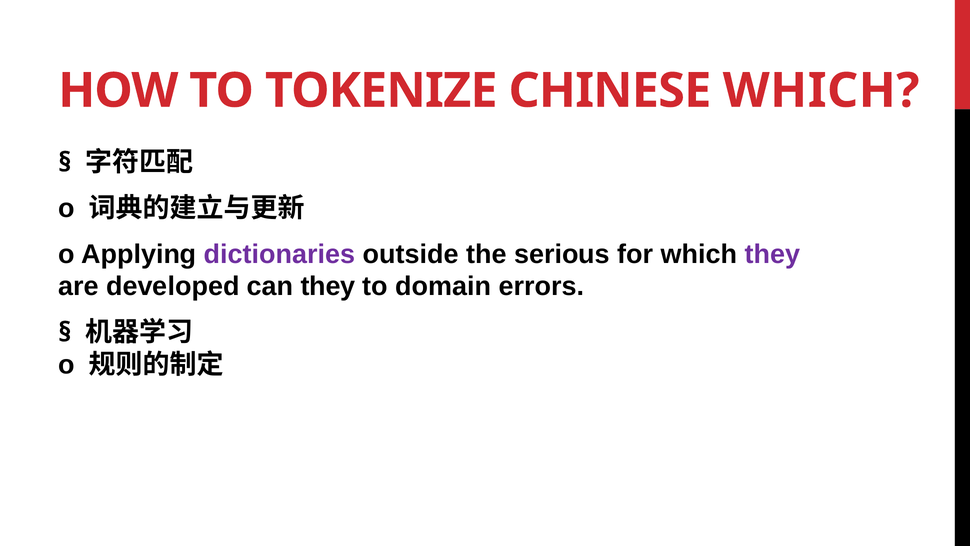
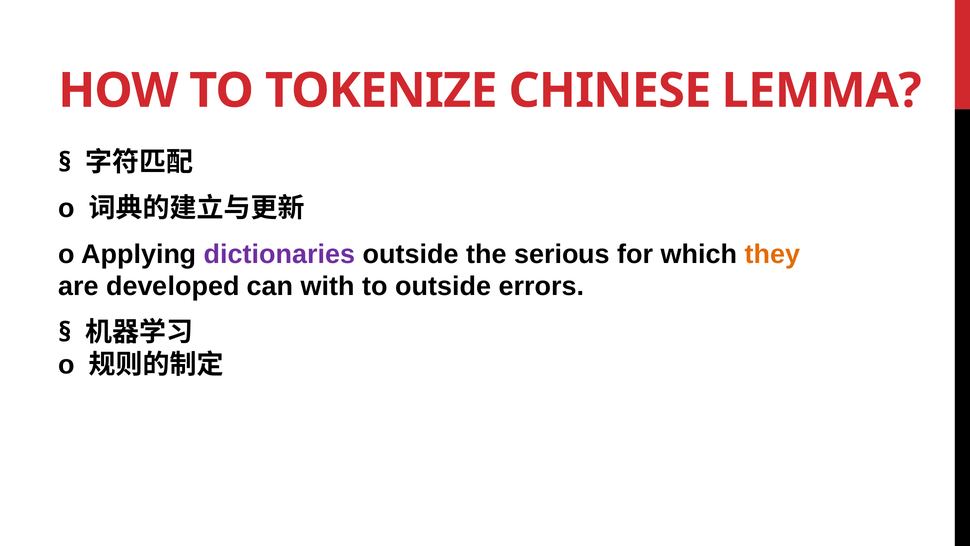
CHINESE WHICH: WHICH -> LEMMA
they at (773, 254) colour: purple -> orange
can they: they -> with
to domain: domain -> outside
